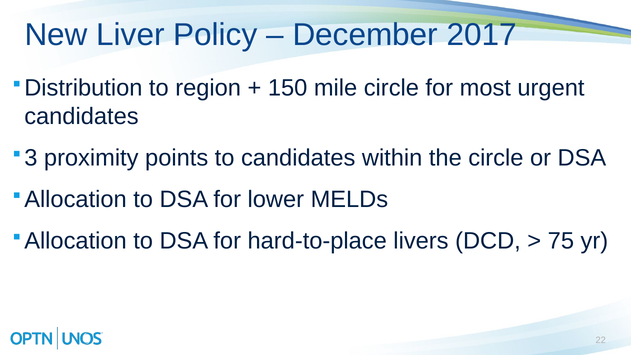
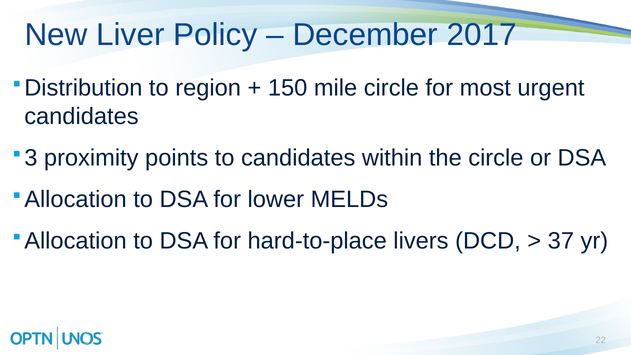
75: 75 -> 37
